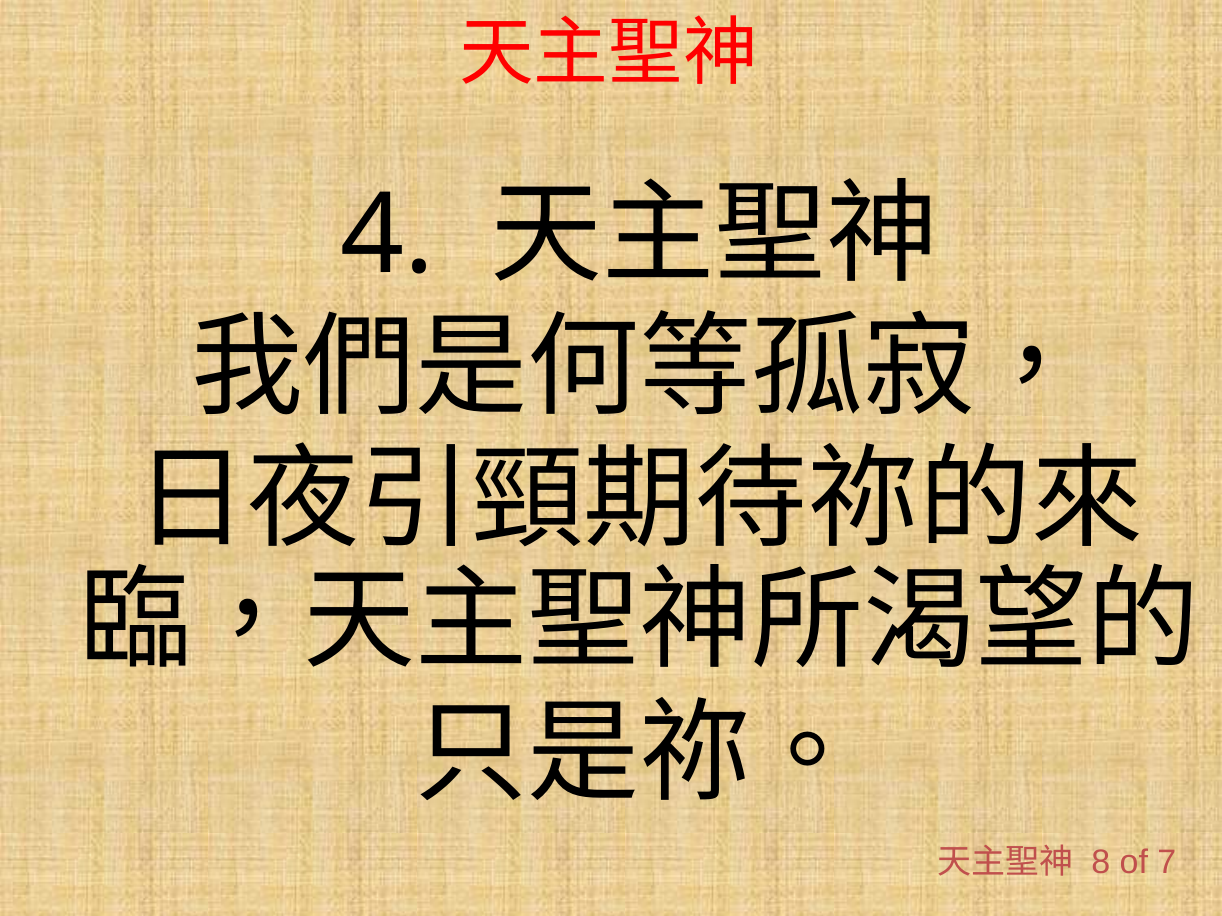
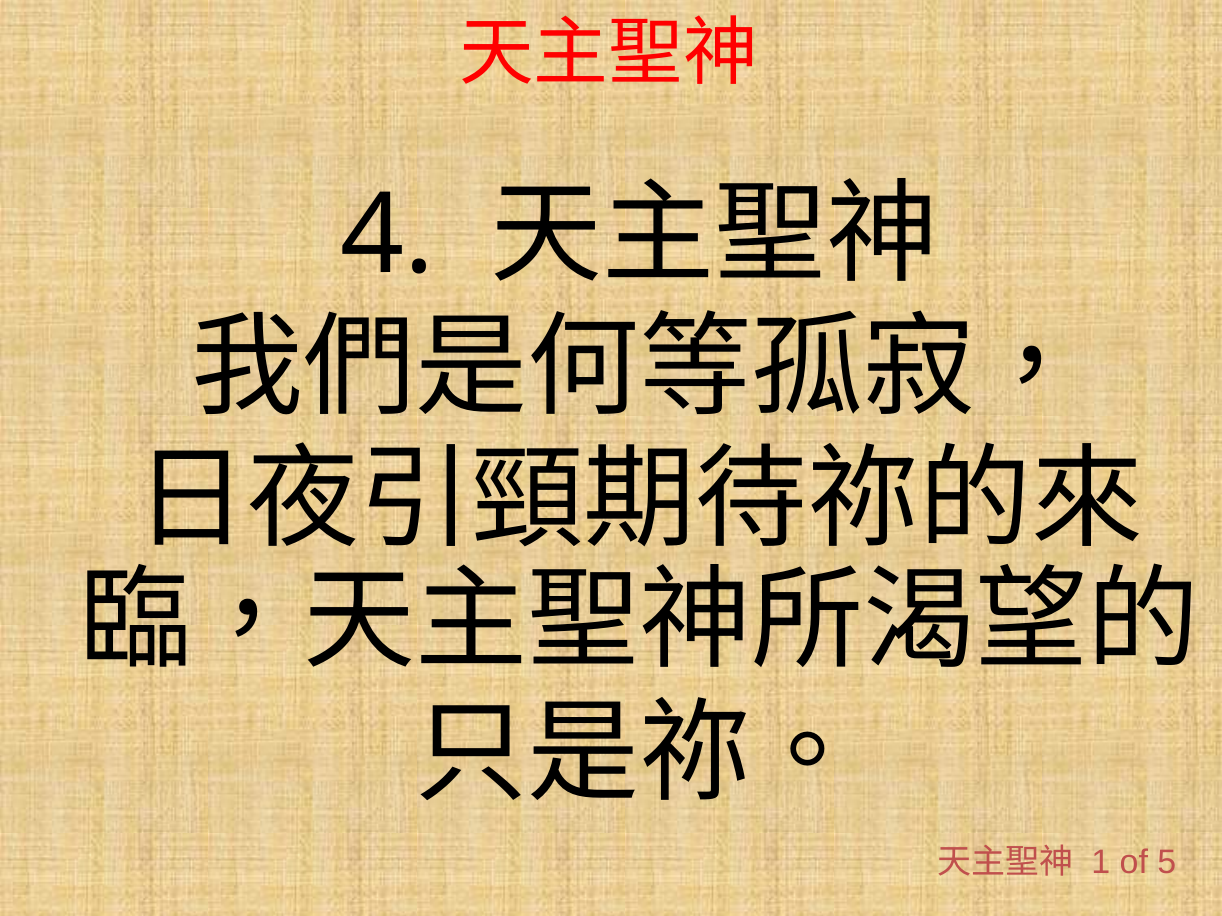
8: 8 -> 1
7: 7 -> 5
